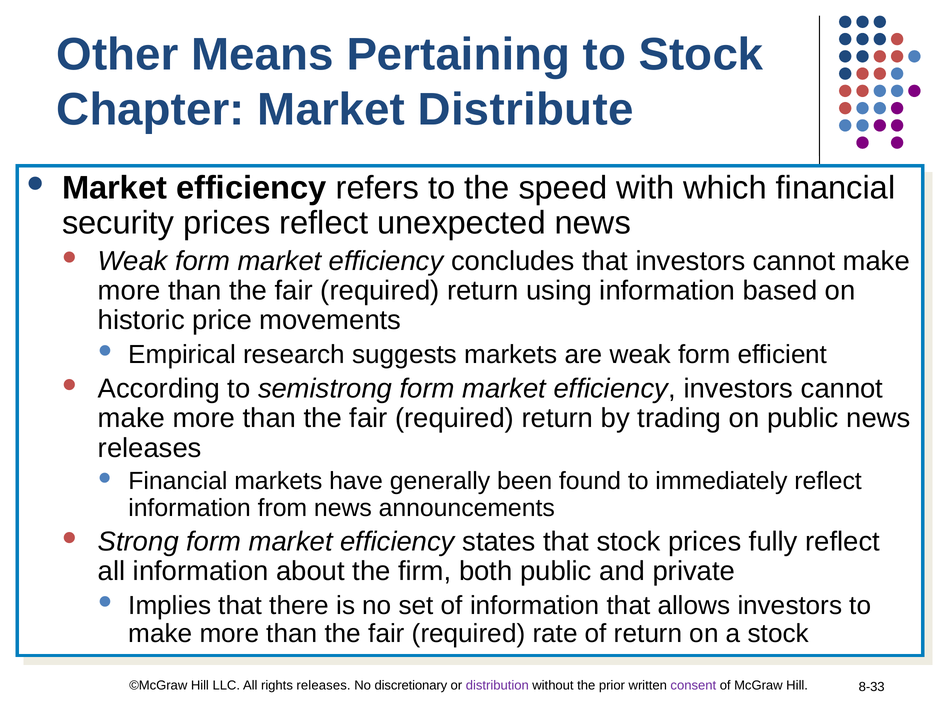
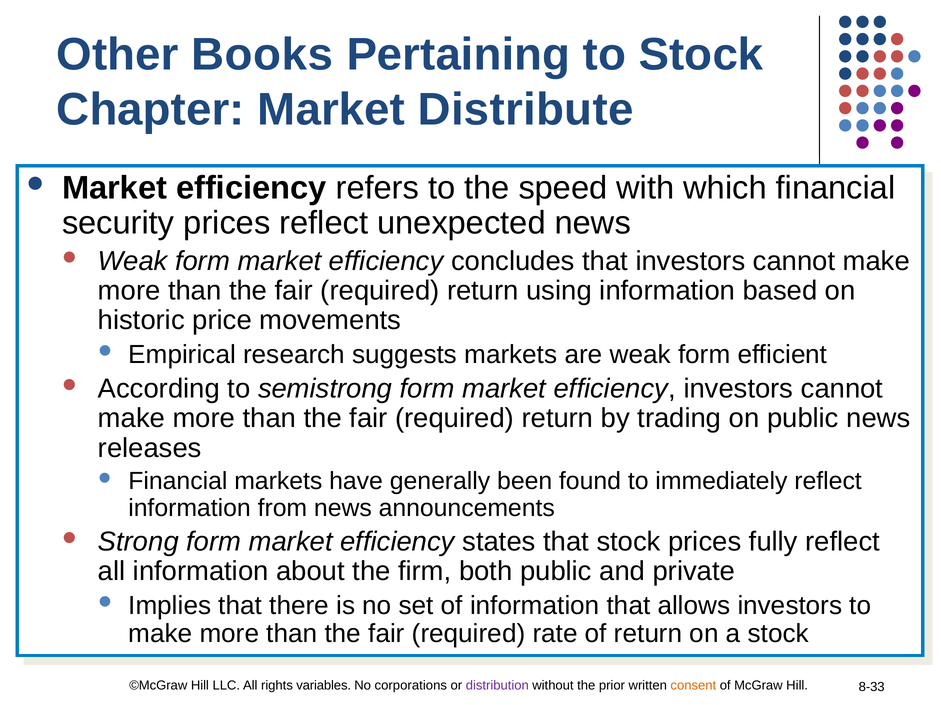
Means: Means -> Books
rights releases: releases -> variables
discretionary: discretionary -> corporations
consent colour: purple -> orange
